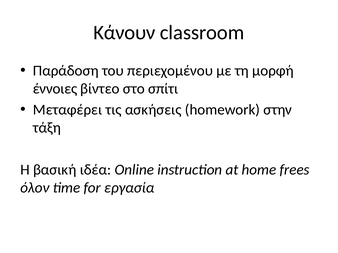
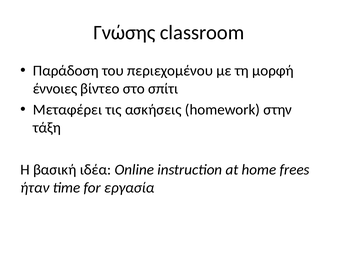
Κάνουν: Κάνουν -> Γνώσης
όλον: όλον -> ήταν
